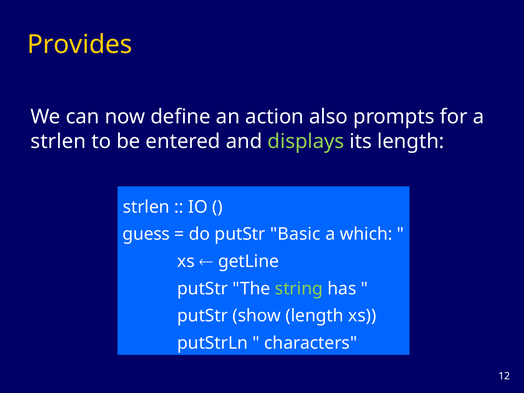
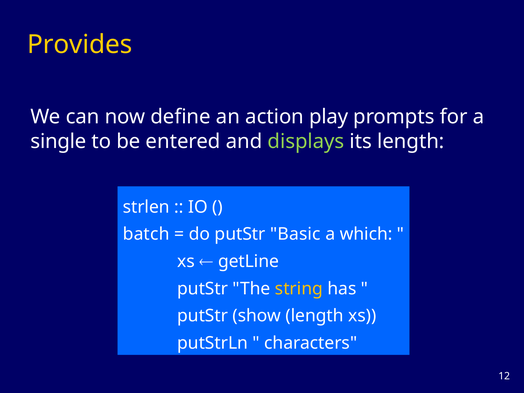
also: also -> play
strlen at (58, 141): strlen -> single
guess: guess -> batch
string colour: light green -> yellow
